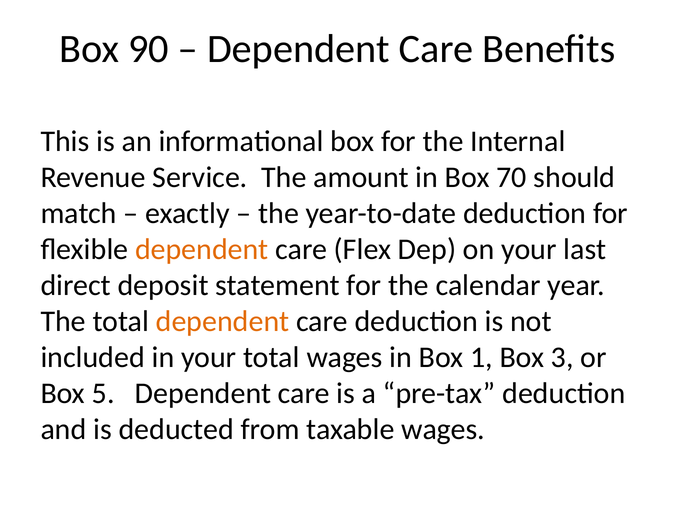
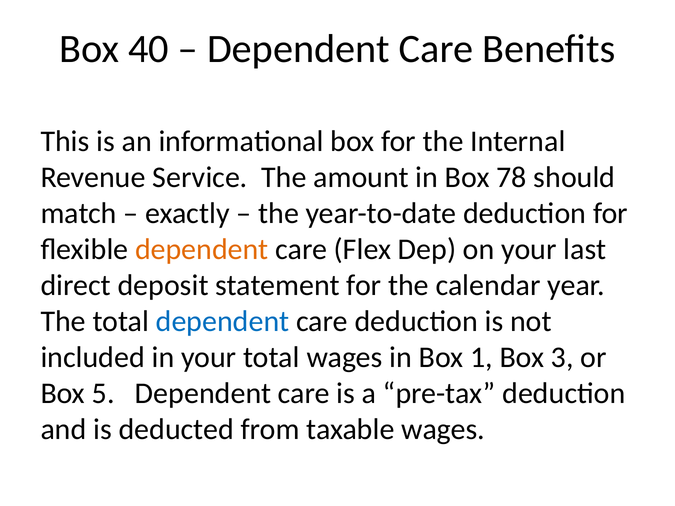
90: 90 -> 40
70: 70 -> 78
dependent at (223, 322) colour: orange -> blue
